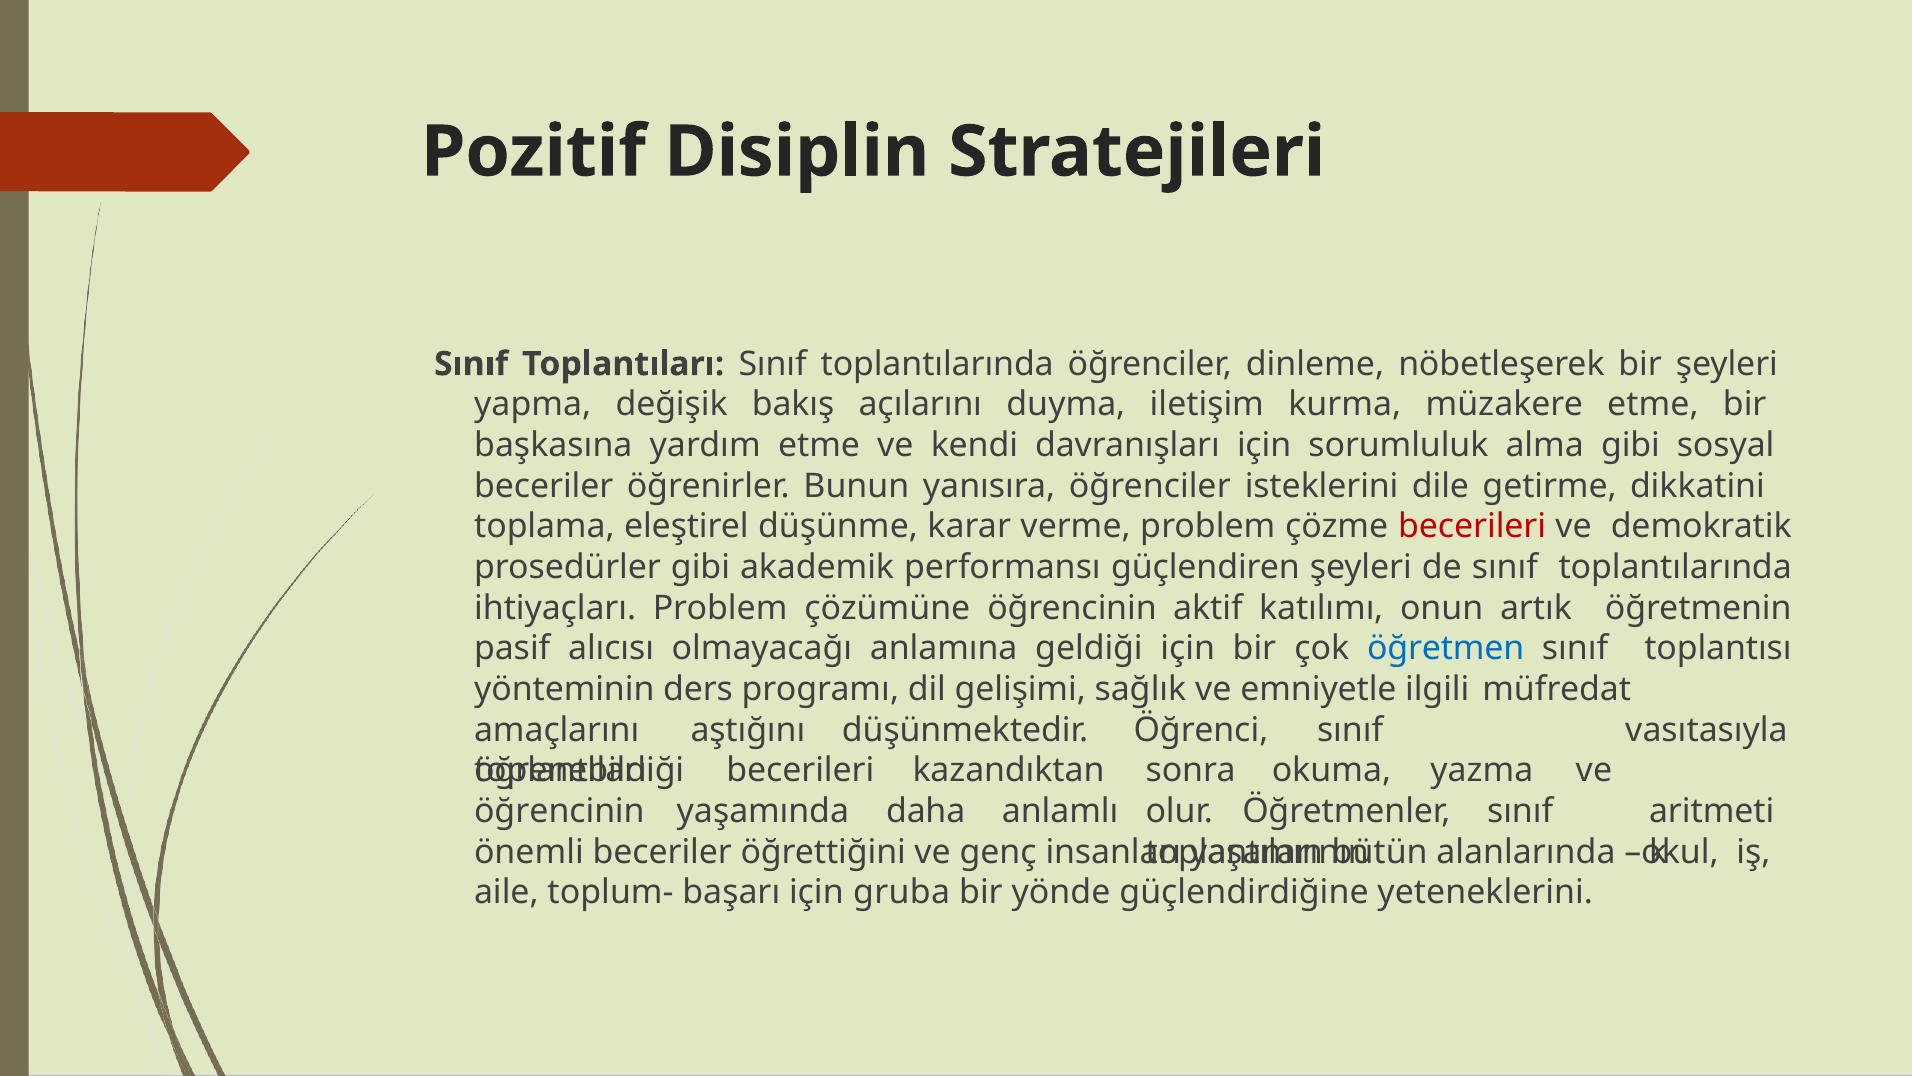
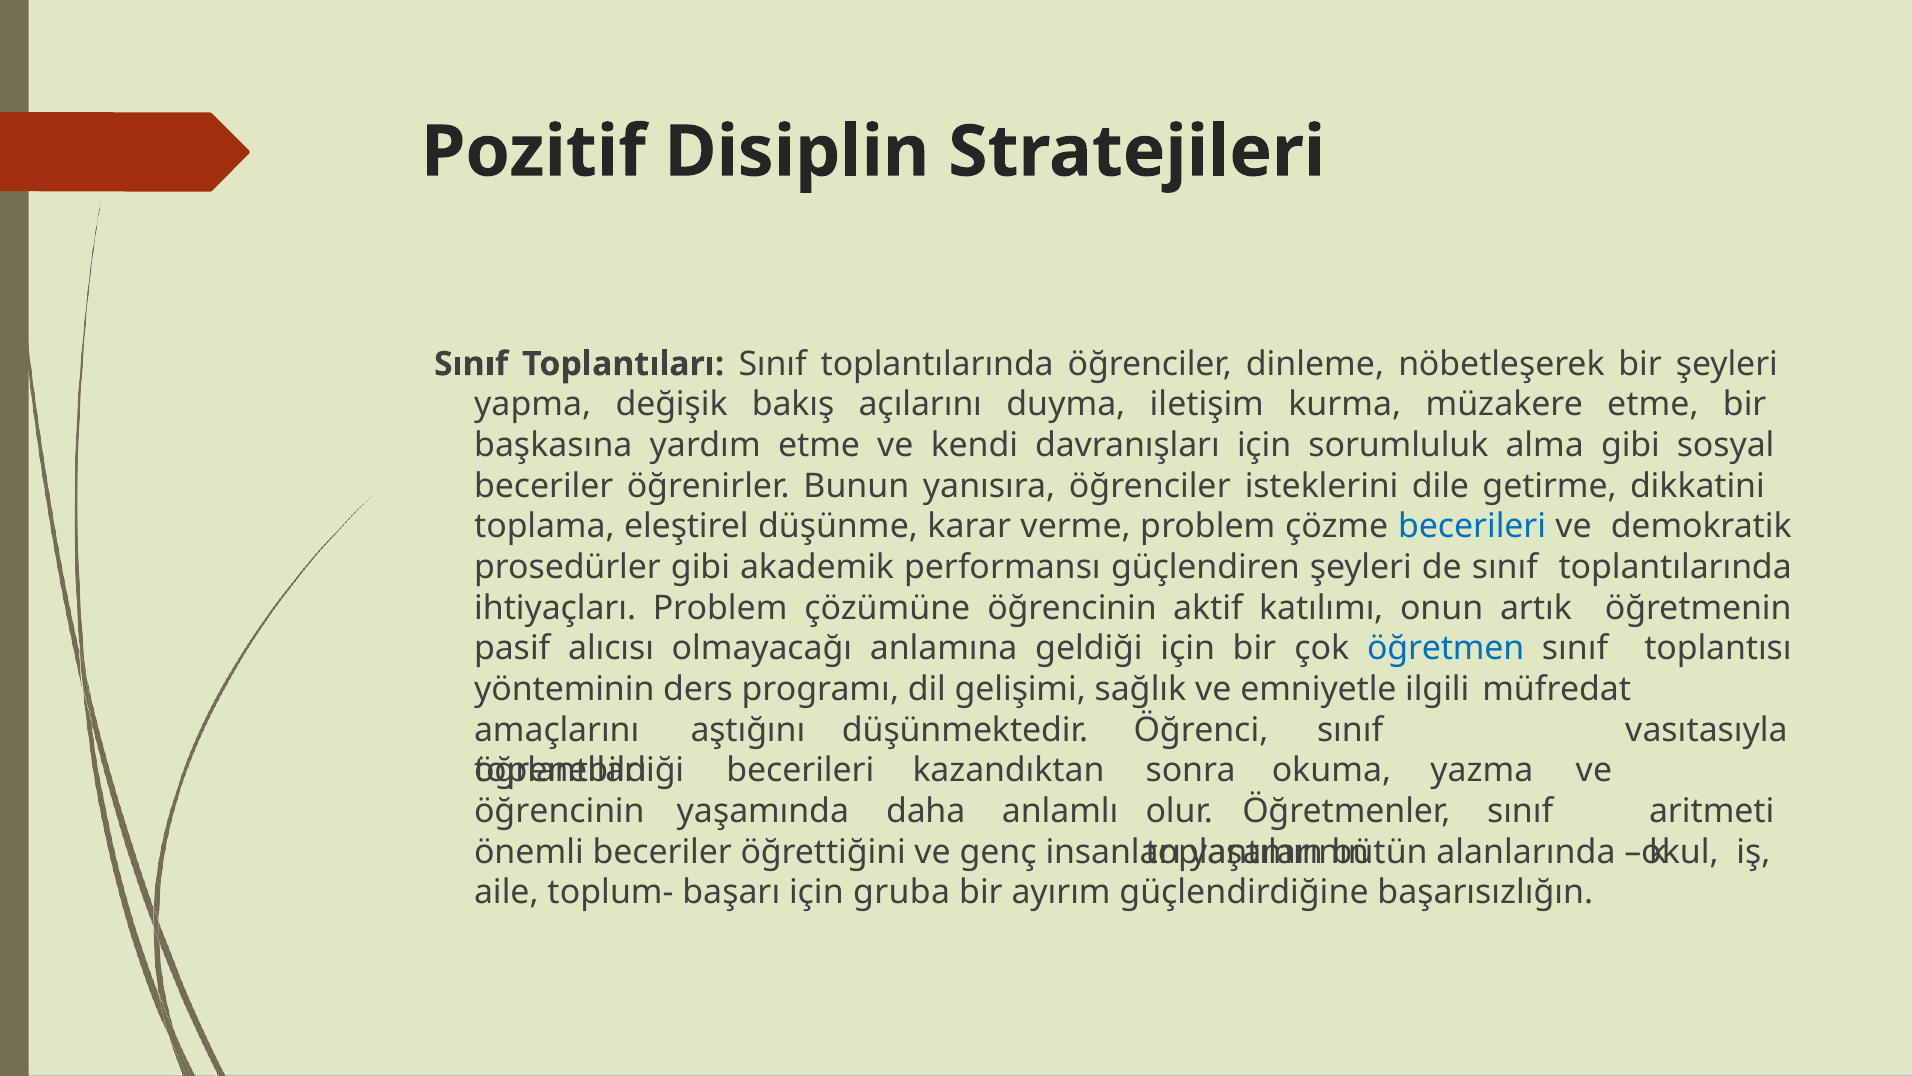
becerileri at (1472, 526) colour: red -> blue
yönde: yönde -> ayırım
yeteneklerini: yeteneklerini -> başarısızlığın
